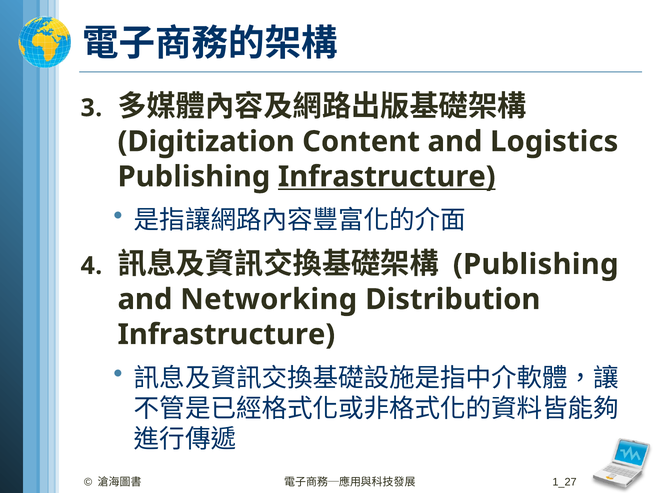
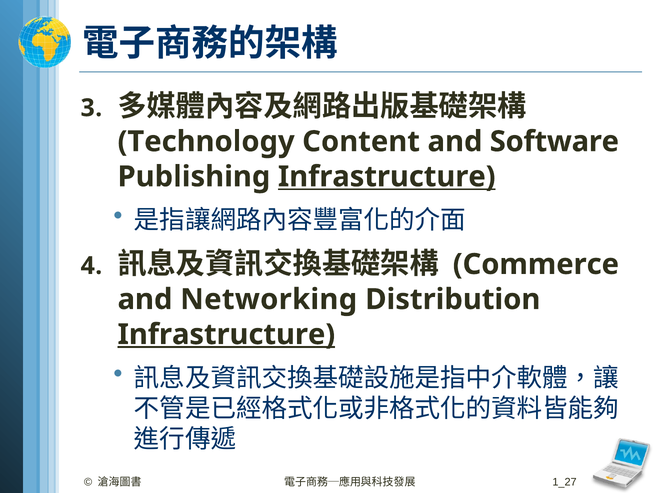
Digitization: Digitization -> Technology
Logistics: Logistics -> Software
Publishing at (536, 264): Publishing -> Commerce
Infrastructure at (226, 334) underline: none -> present
